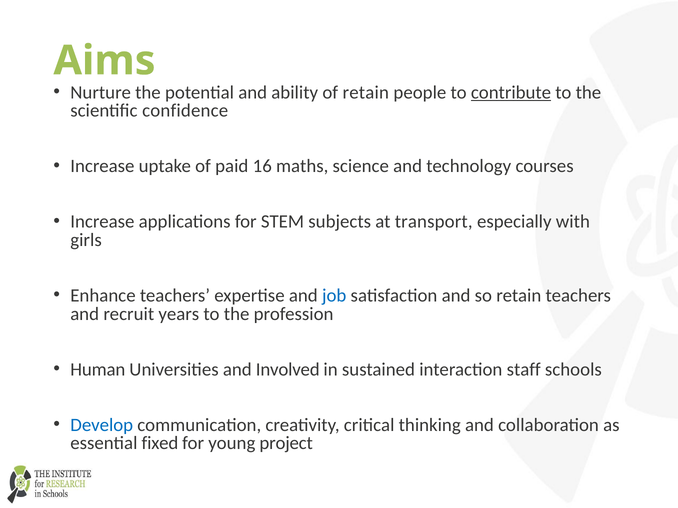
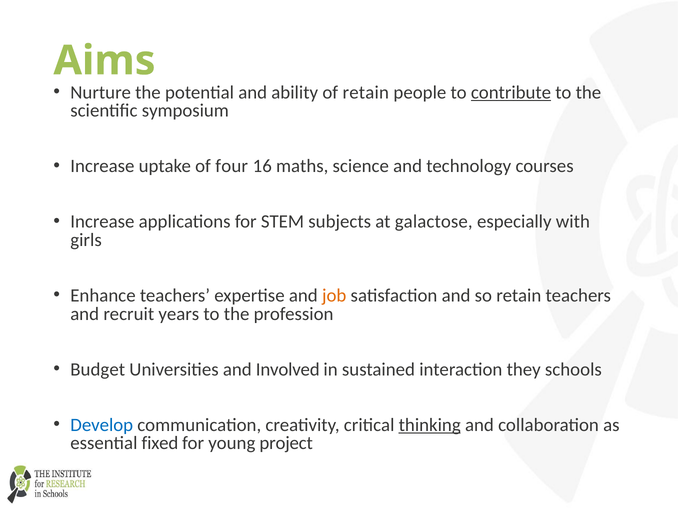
confidence: confidence -> symposium
paid: paid -> four
transport: transport -> galactose
job colour: blue -> orange
Human: Human -> Budget
staff: staff -> they
thinking underline: none -> present
